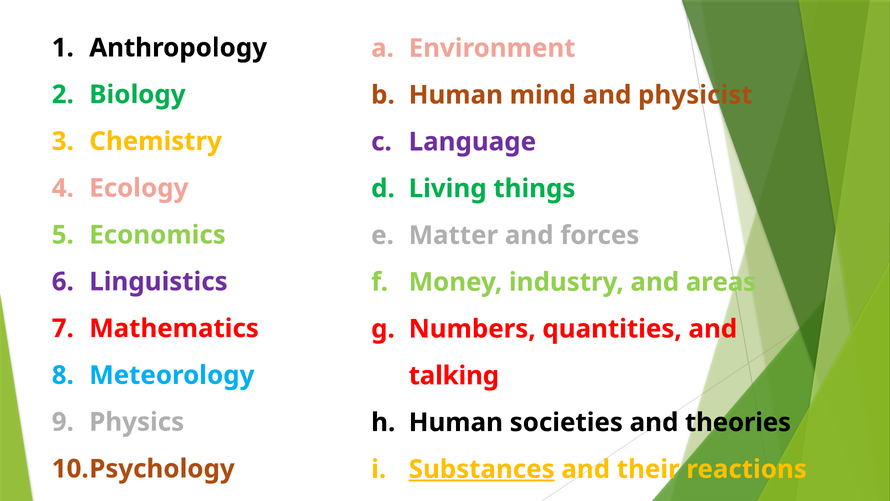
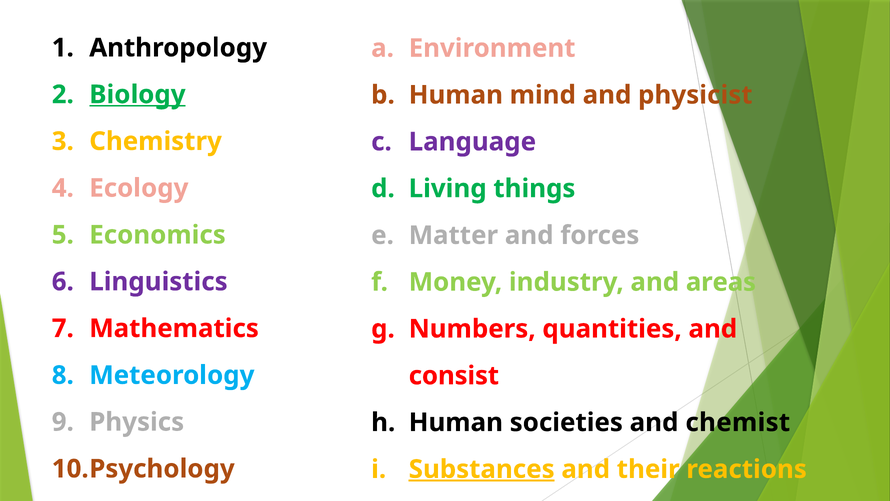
Biology underline: none -> present
talking: talking -> consist
theories: theories -> chemist
